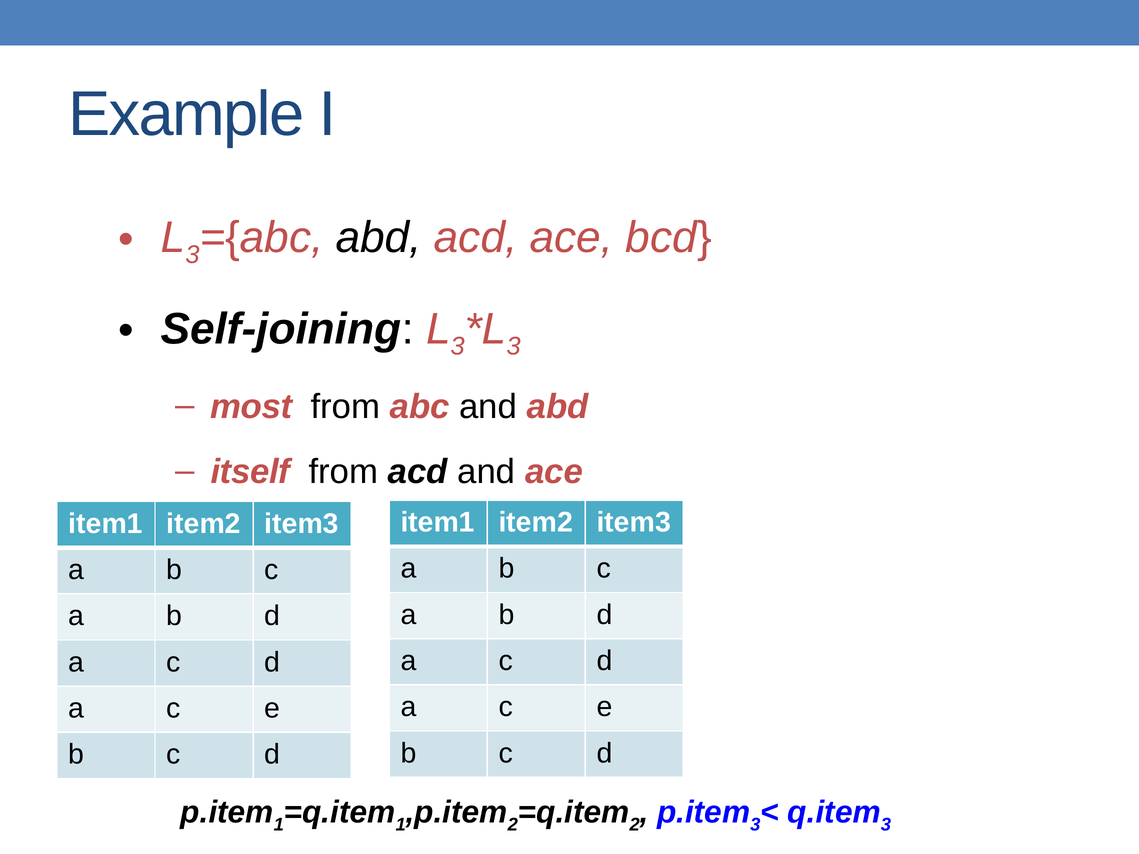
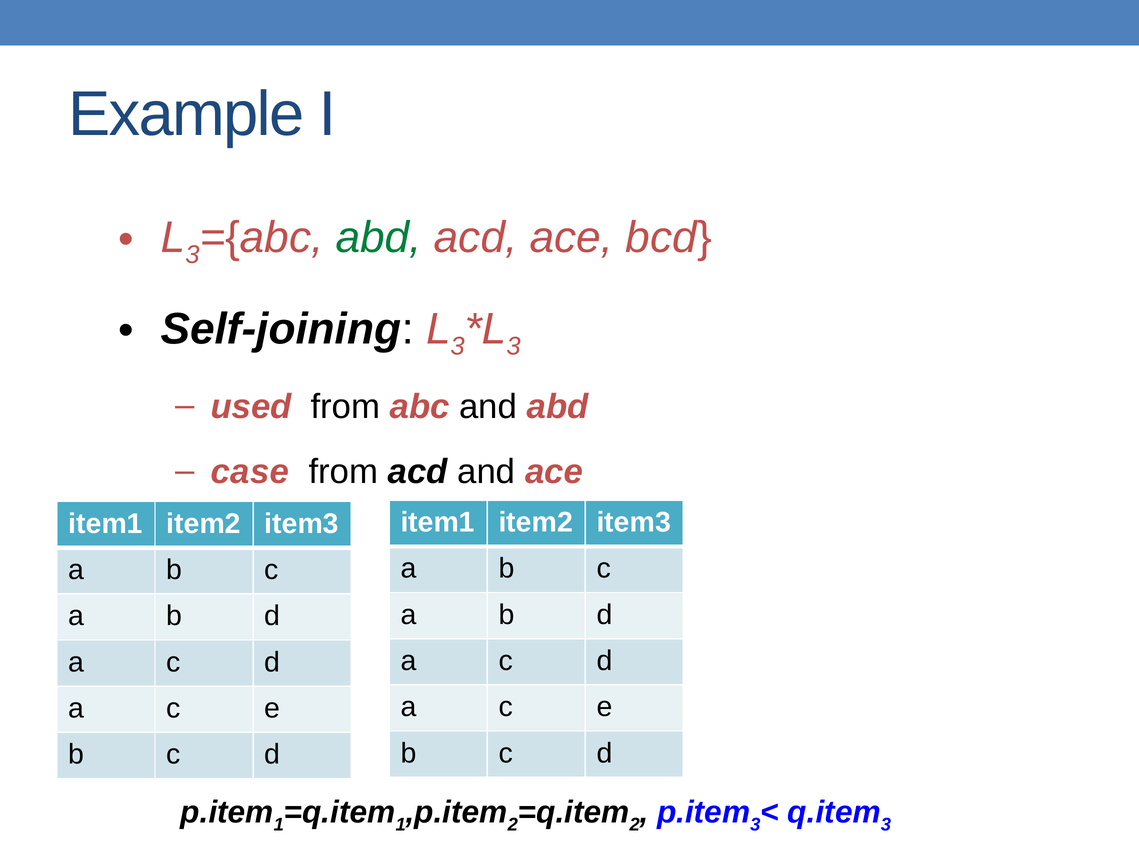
abd at (379, 238) colour: black -> green
most: most -> used
itself: itself -> case
